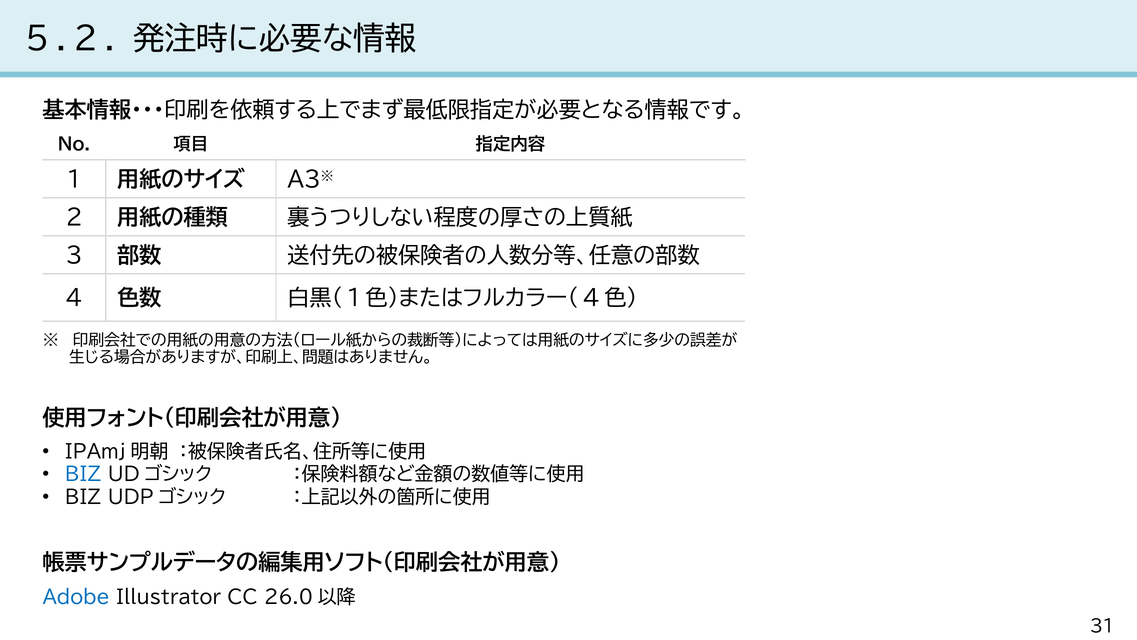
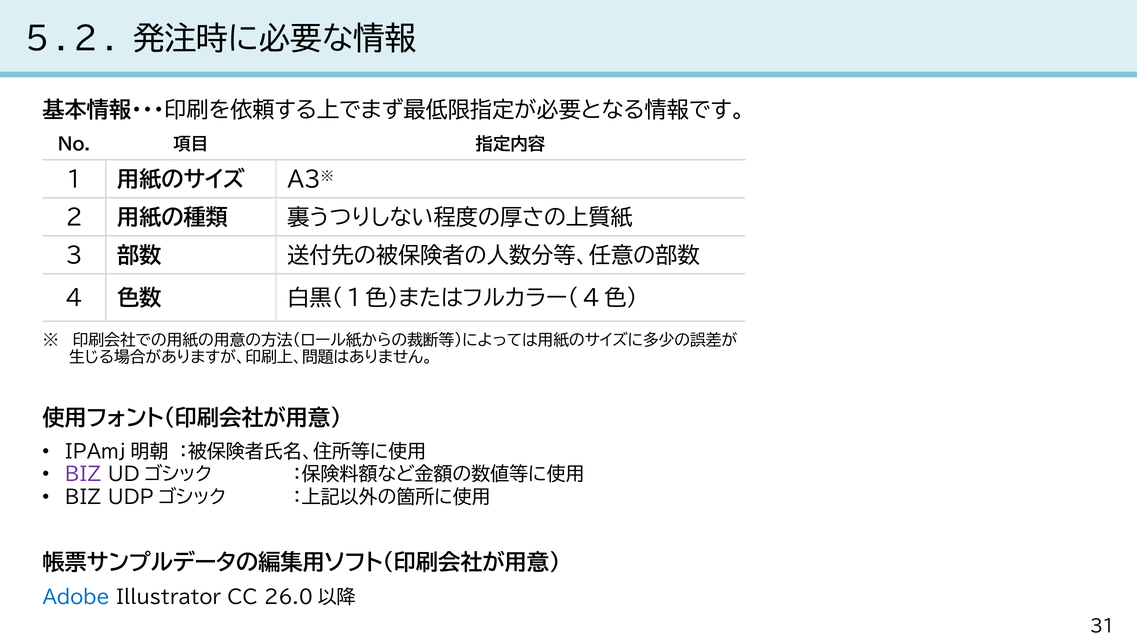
BIZ at (83, 474) colour: blue -> purple
